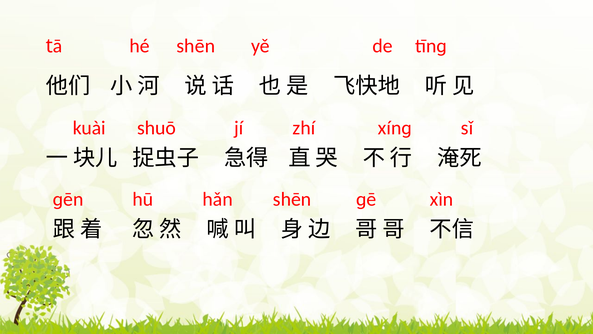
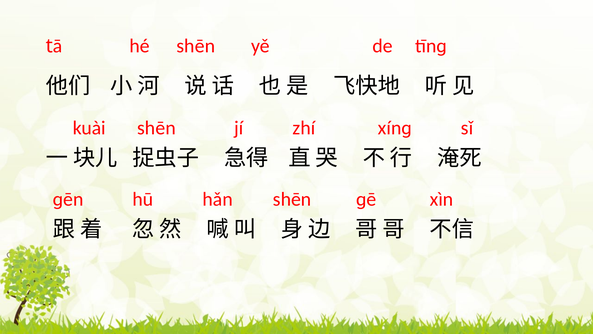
kuài shuō: shuō -> shēn
